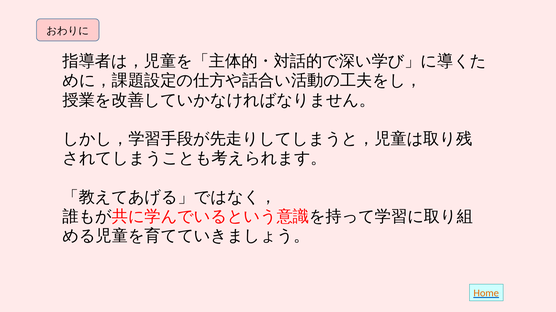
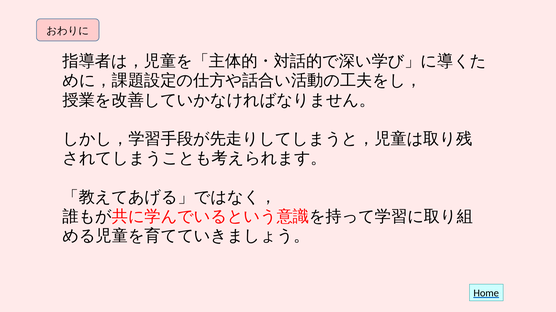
Home colour: orange -> black
